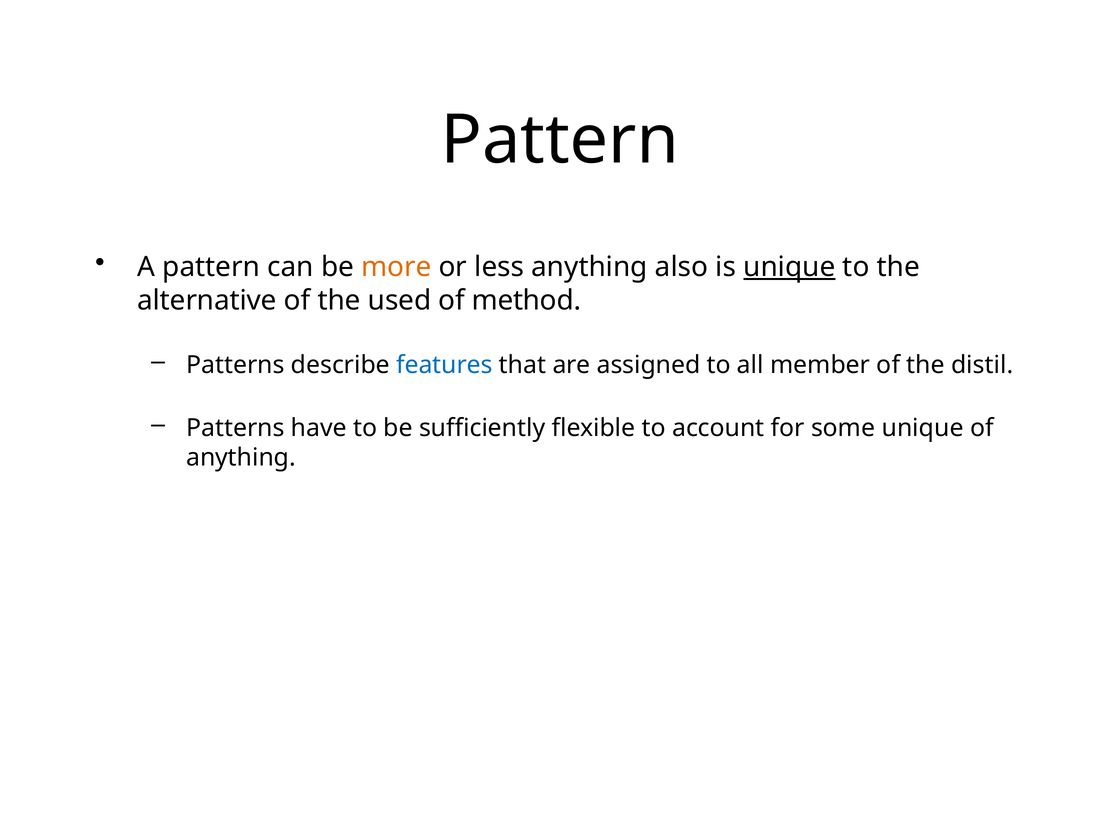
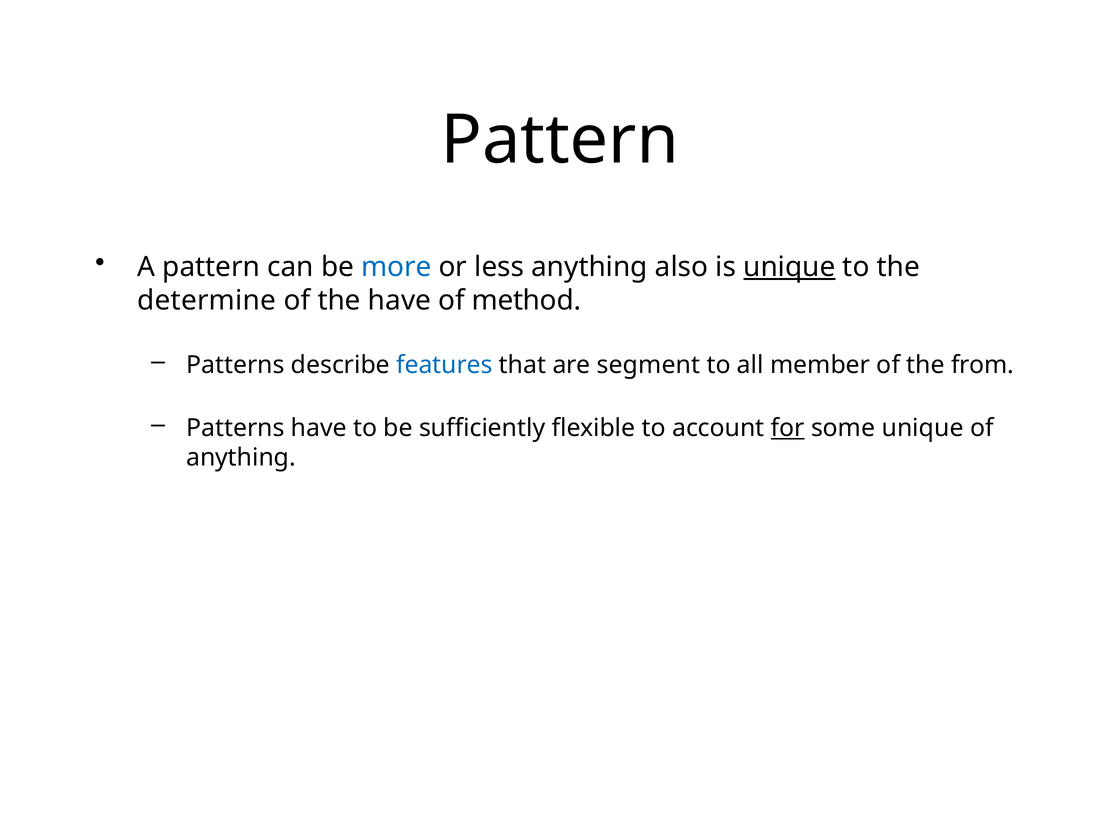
more colour: orange -> blue
alternative: alternative -> determine
the used: used -> have
assigned: assigned -> segment
distil: distil -> from
for underline: none -> present
